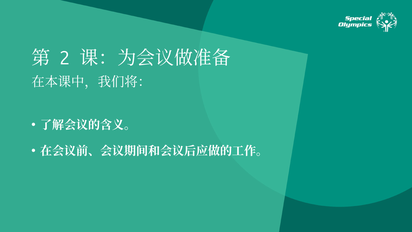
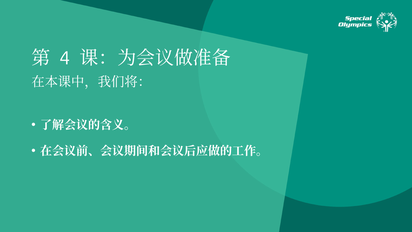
2: 2 -> 4
